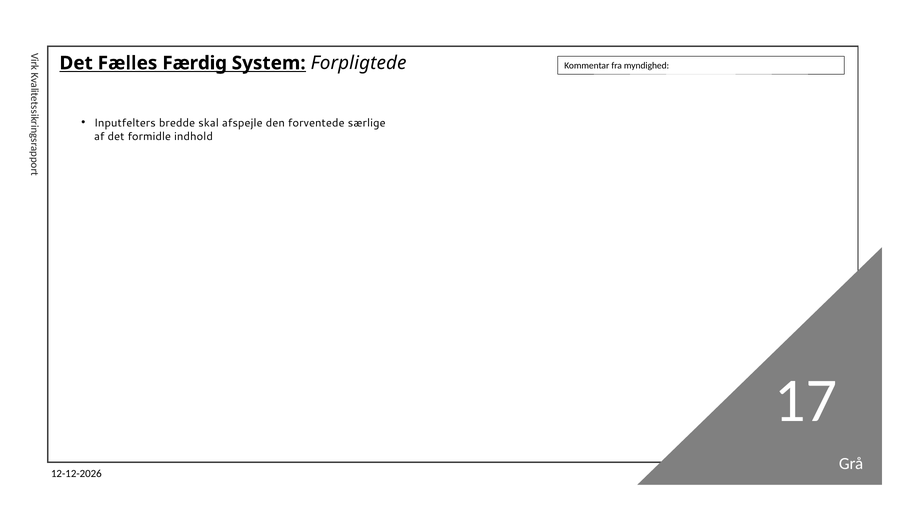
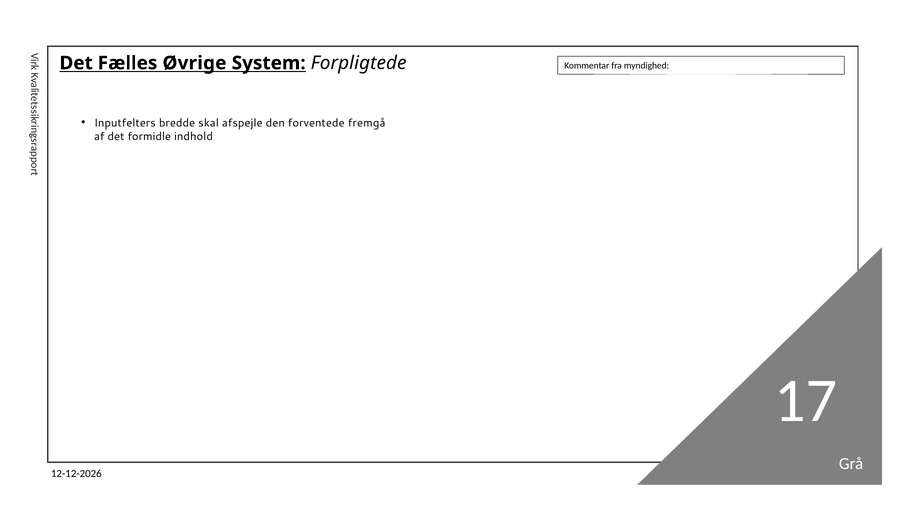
Færdig: Færdig -> Øvrige
særlige: særlige -> fremgå
